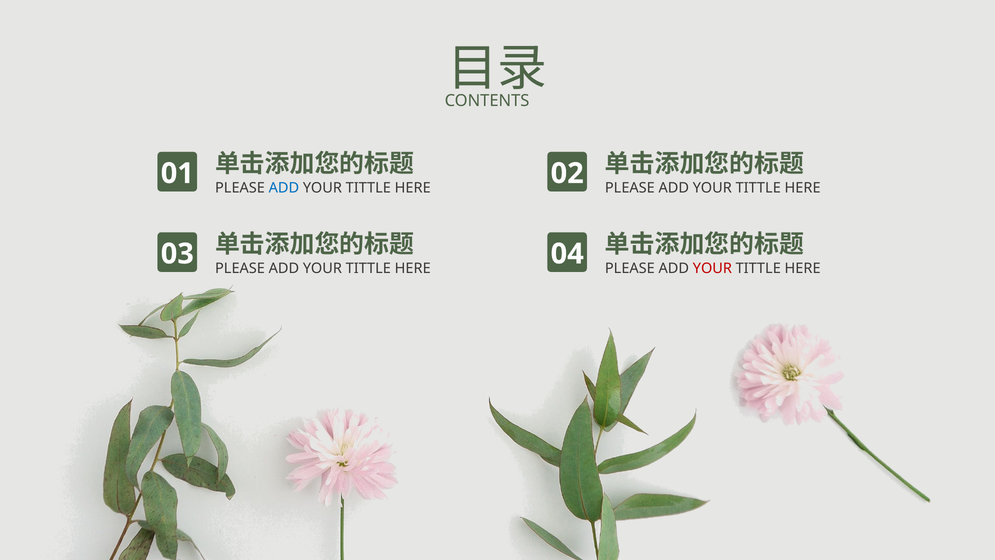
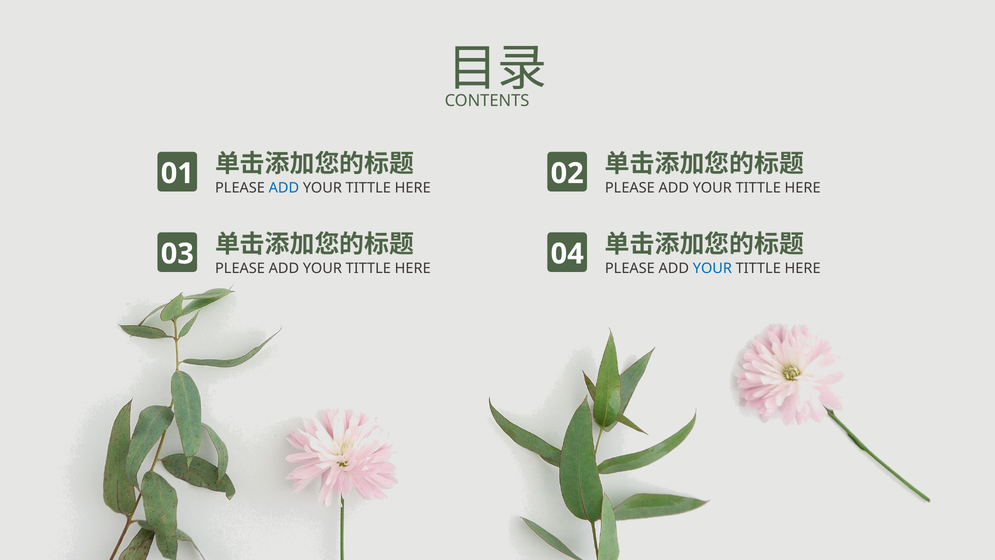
YOUR at (712, 268) colour: red -> blue
